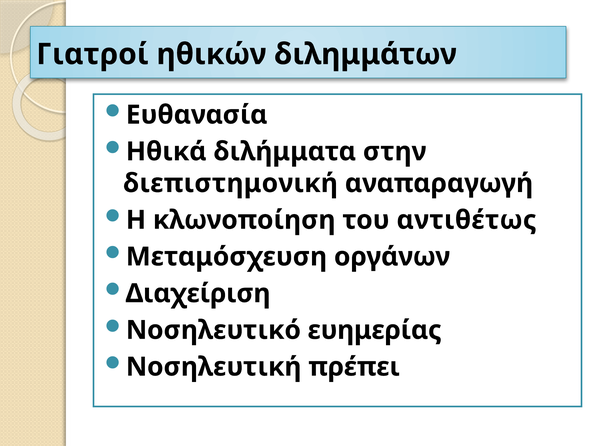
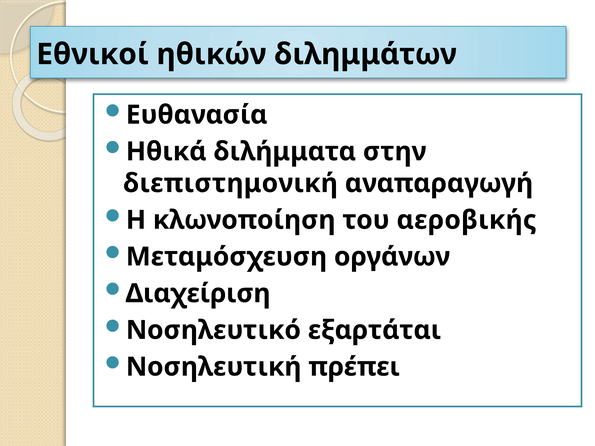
Γιατροί: Γιατροί -> Εθνικοί
αντιθέτως: αντιθέτως -> αεροβικής
ευημερίας: ευημερίας -> εξαρτάται
